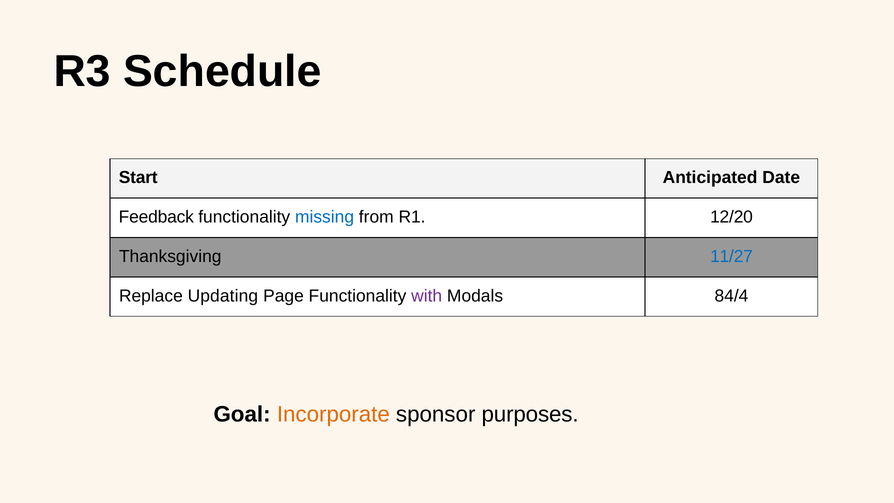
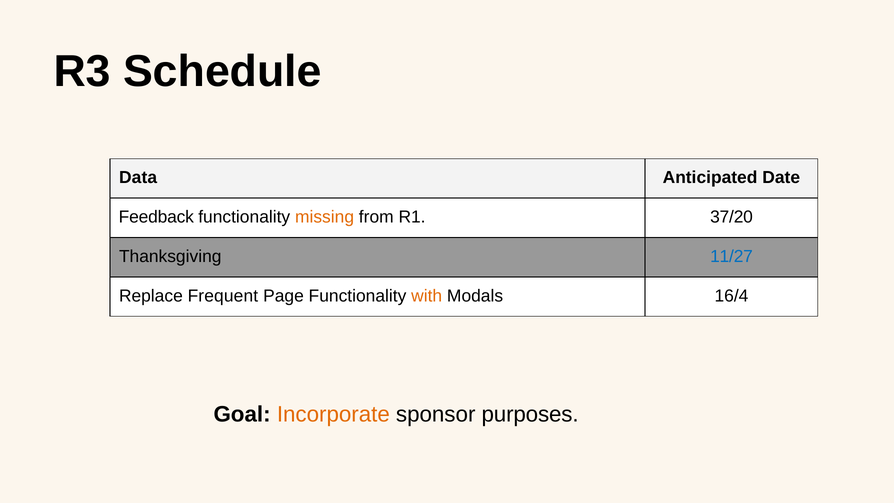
Start: Start -> Data
missing colour: blue -> orange
12/20: 12/20 -> 37/20
Updating: Updating -> Frequent
with colour: purple -> orange
84/4: 84/4 -> 16/4
